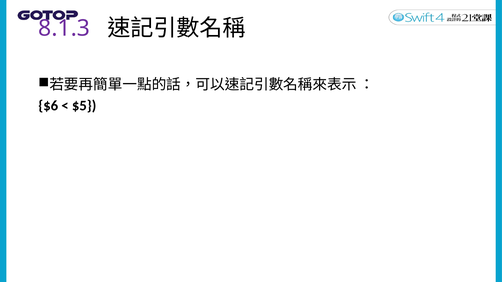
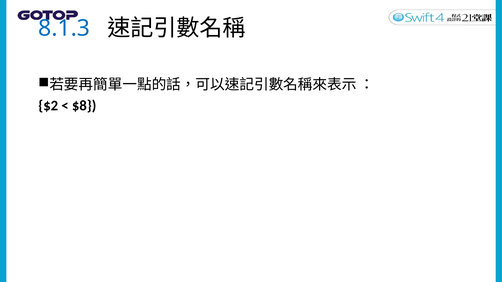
8.1.3 colour: purple -> blue
$6: $6 -> $2
$5: $5 -> $8
